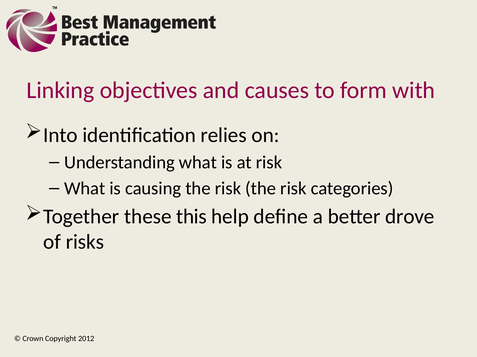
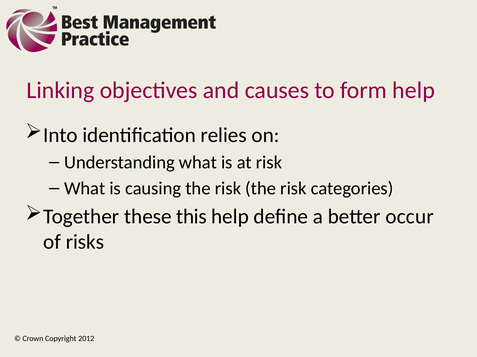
form with: with -> help
drove: drove -> occur
